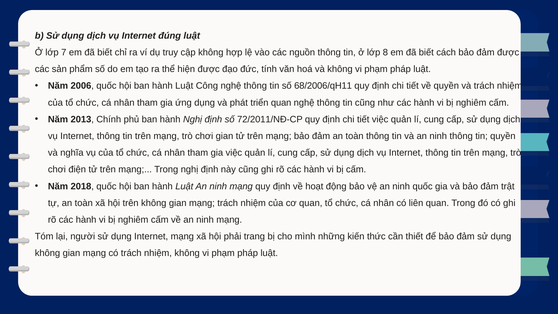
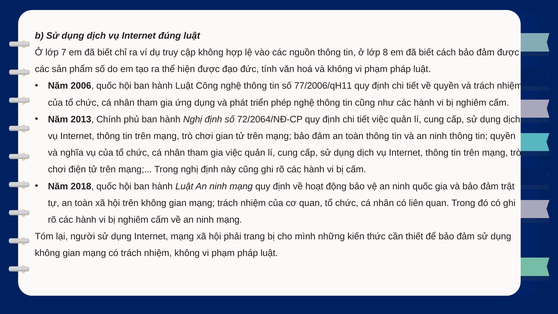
68/2006/qH11: 68/2006/qH11 -> 77/2006/qH11
triển quan: quan -> phép
72/2011/NĐ-CP: 72/2011/NĐ-CP -> 72/2064/NĐ-CP
